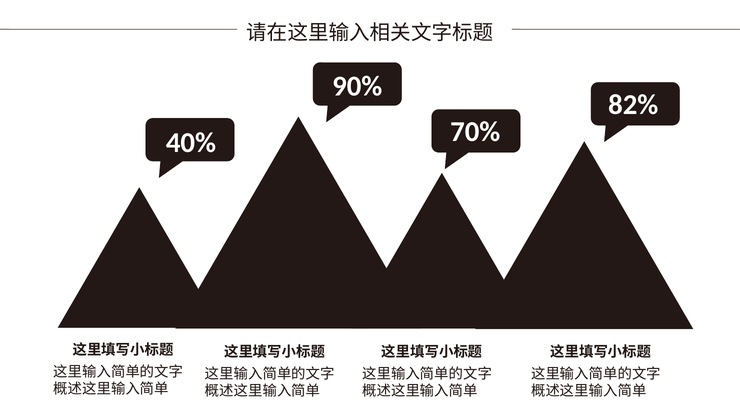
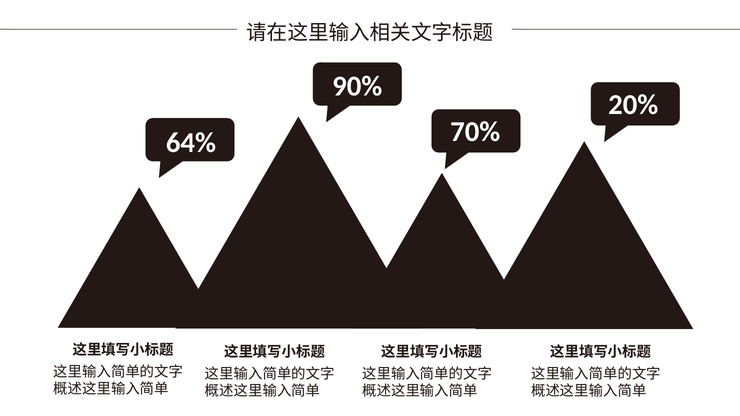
82%: 82% -> 20%
40%: 40% -> 64%
